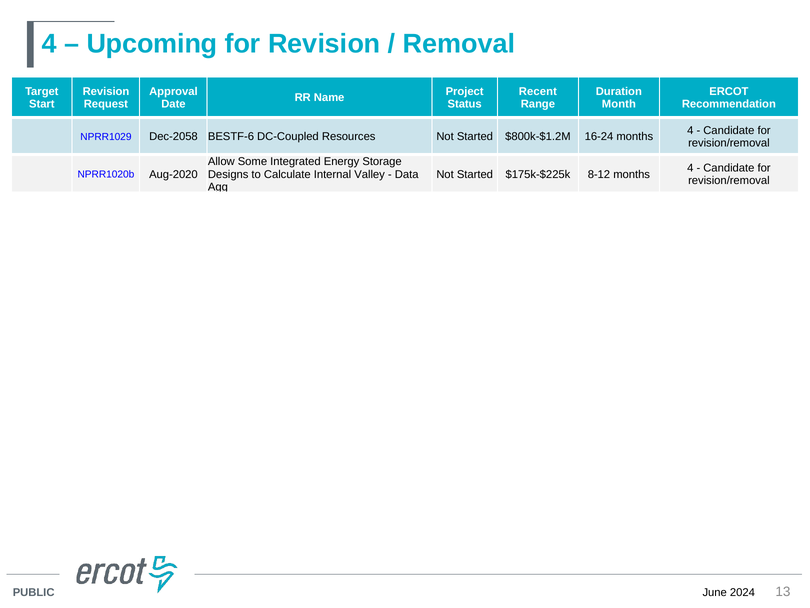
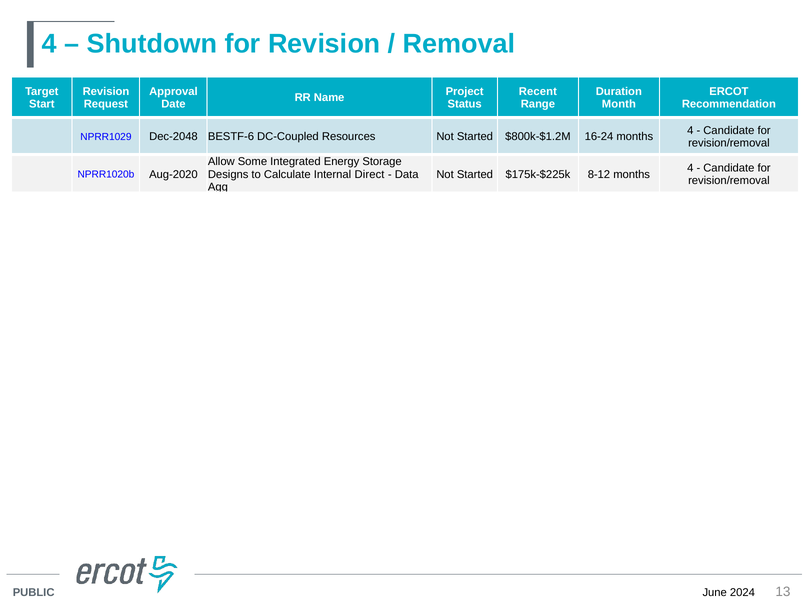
Upcoming: Upcoming -> Shutdown
Dec-2058: Dec-2058 -> Dec-2048
Valley: Valley -> Direct
